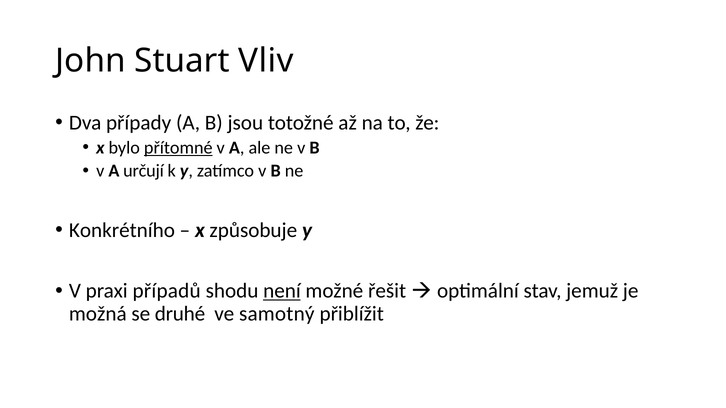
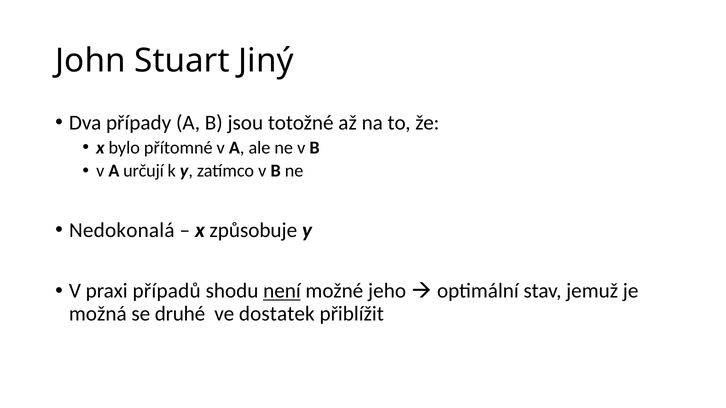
Vliv: Vliv -> Jiný
přítomné underline: present -> none
Konkrétního: Konkrétního -> Nedokonalá
řešit: řešit -> jeho
samotný: samotný -> dostatek
